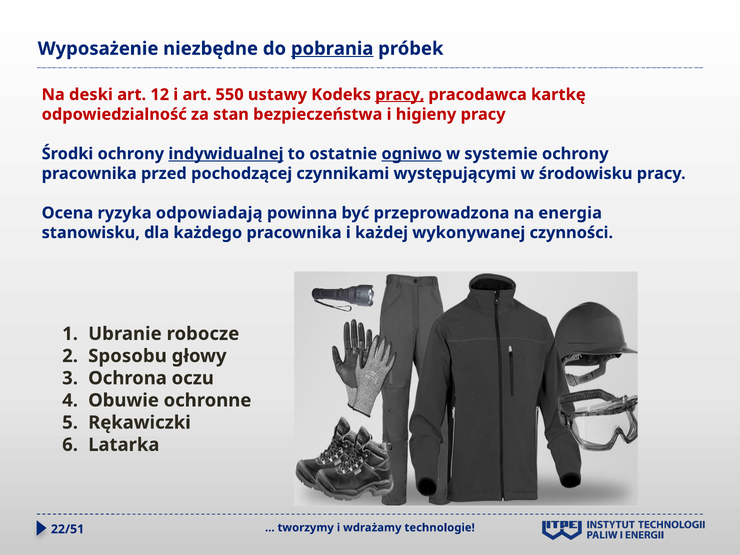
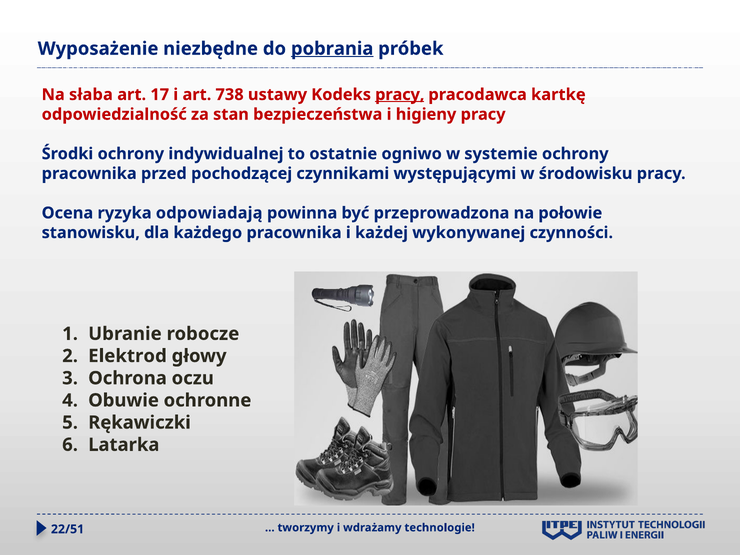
deski: deski -> słaba
12: 12 -> 17
550: 550 -> 738
indywidualnej underline: present -> none
ogniwo underline: present -> none
energia: energia -> połowie
Sposobu: Sposobu -> Elektrod
